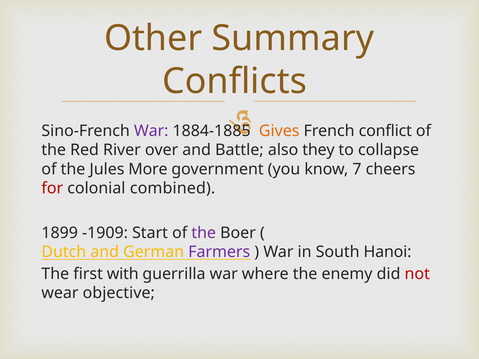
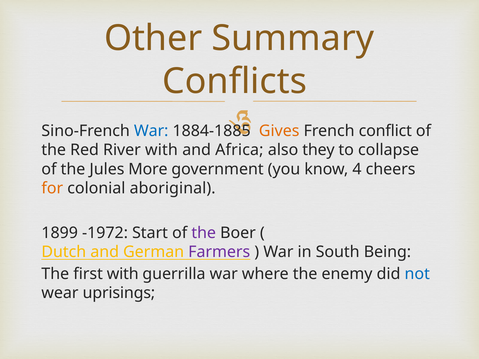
War at (151, 131) colour: purple -> blue
River over: over -> with
Battle: Battle -> Africa
7: 7 -> 4
for colour: red -> orange
combined: combined -> aboriginal
-1909: -1909 -> -1972
Hanoi: Hanoi -> Being
not colour: red -> blue
objective: objective -> uprisings
